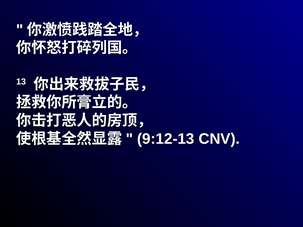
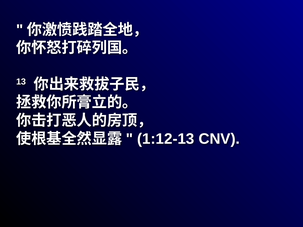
9:12-13: 9:12-13 -> 1:12-13
